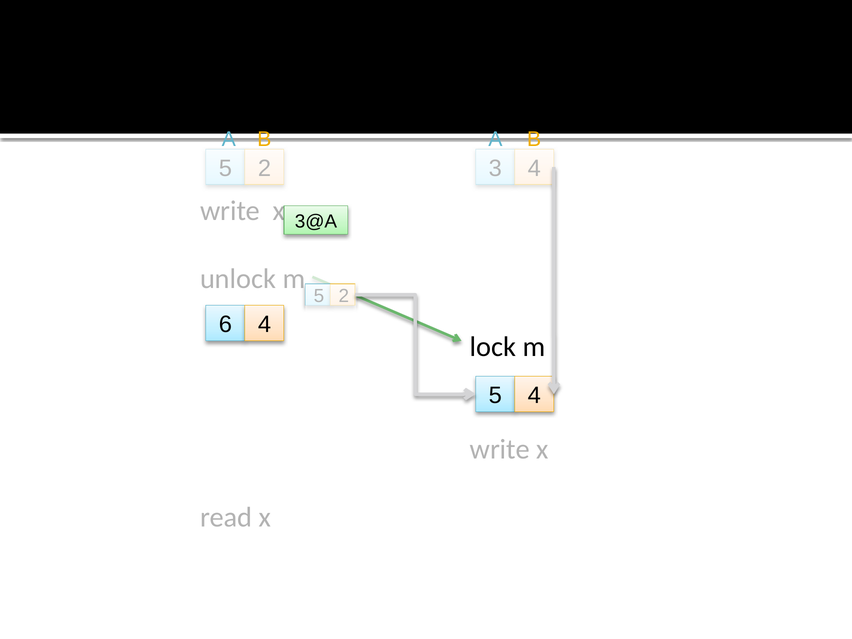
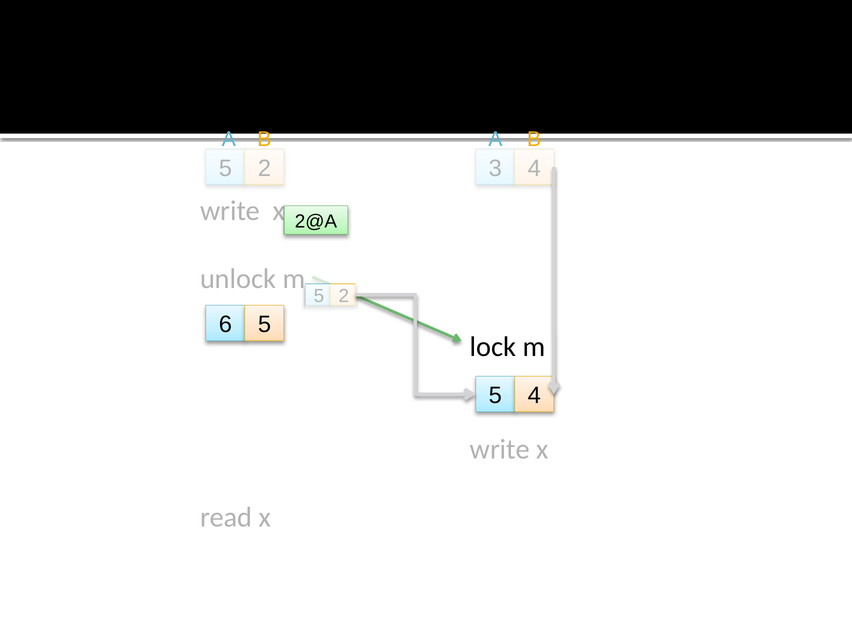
3@A: 3@A -> 2@A
6 4: 4 -> 5
